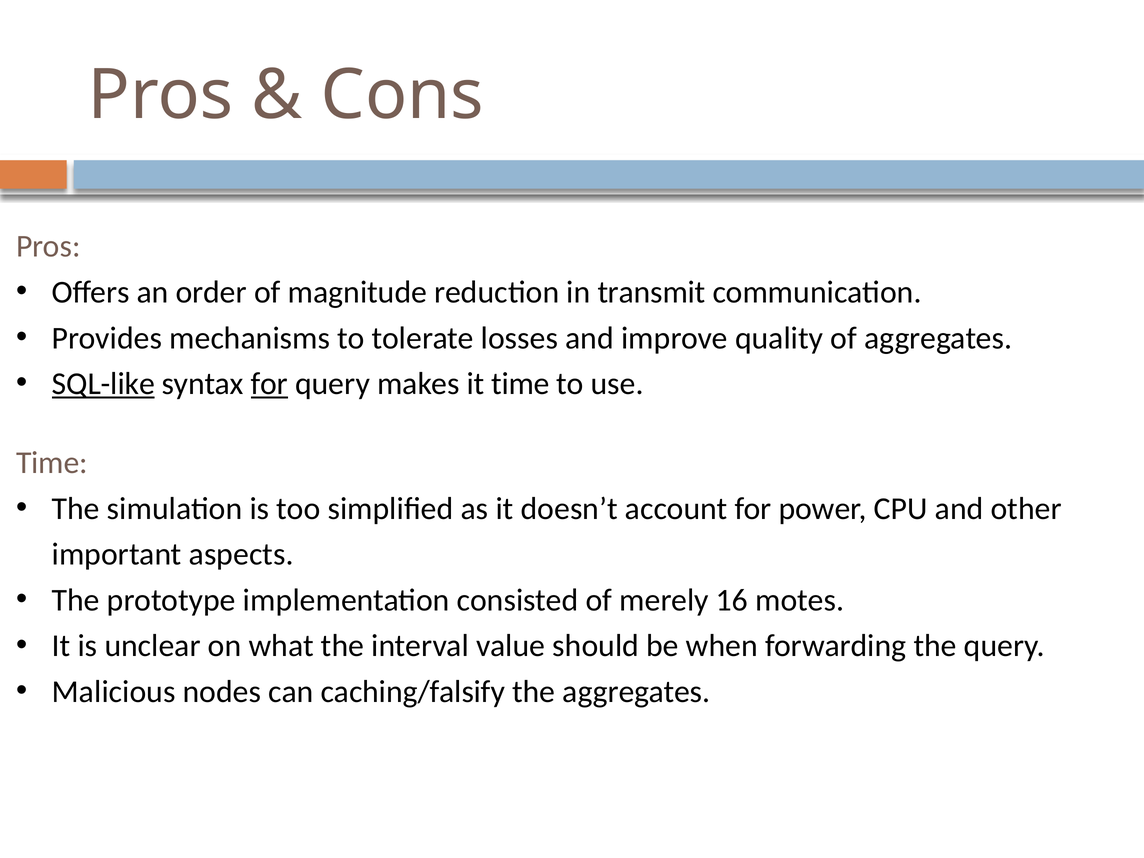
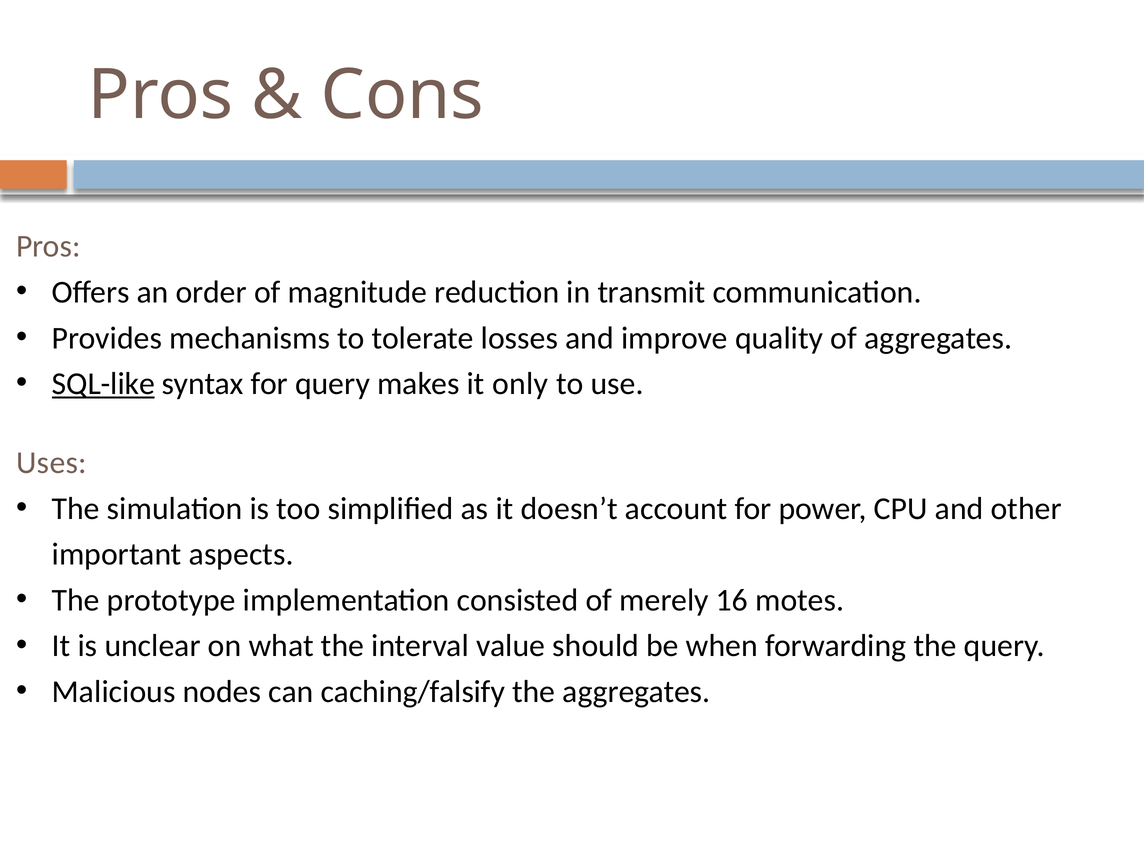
for at (269, 384) underline: present -> none
it time: time -> only
Time at (52, 463): Time -> Uses
